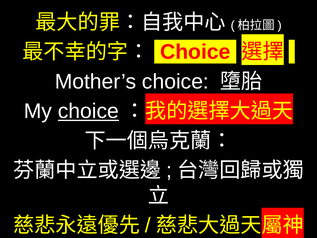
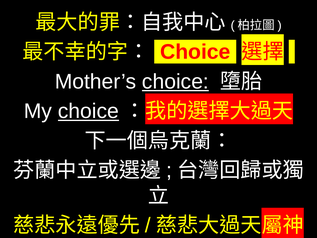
choice at (175, 81) underline: none -> present
